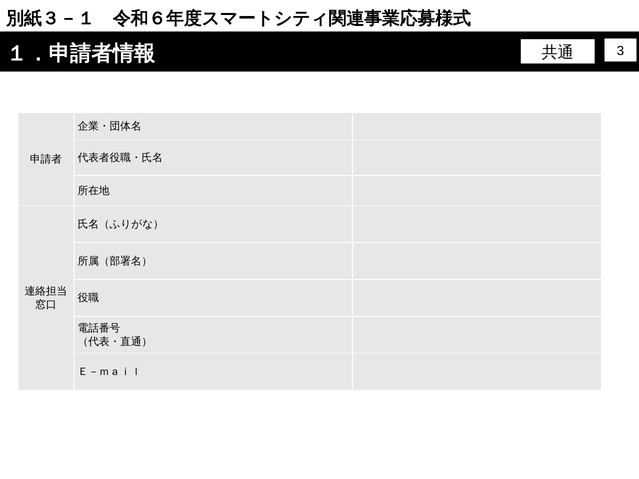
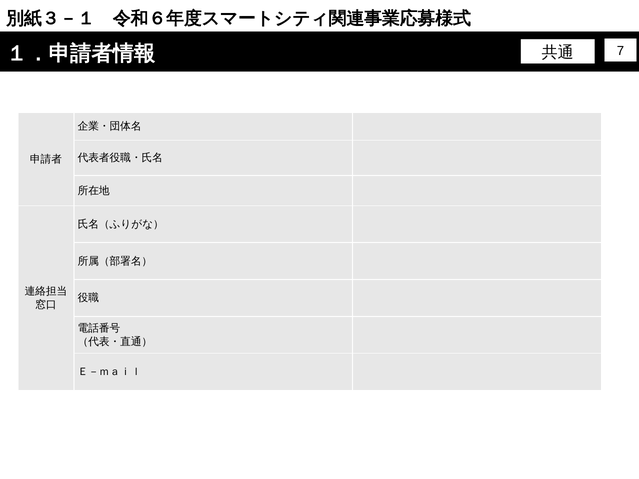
3: 3 -> 7
